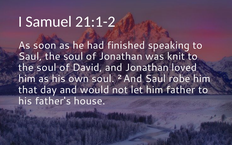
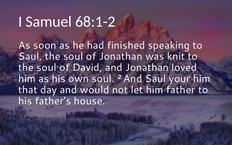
21:1-2: 21:1-2 -> 68:1-2
robe: robe -> your
